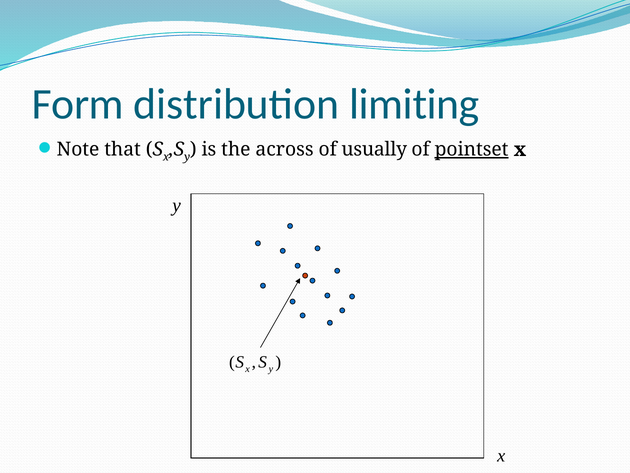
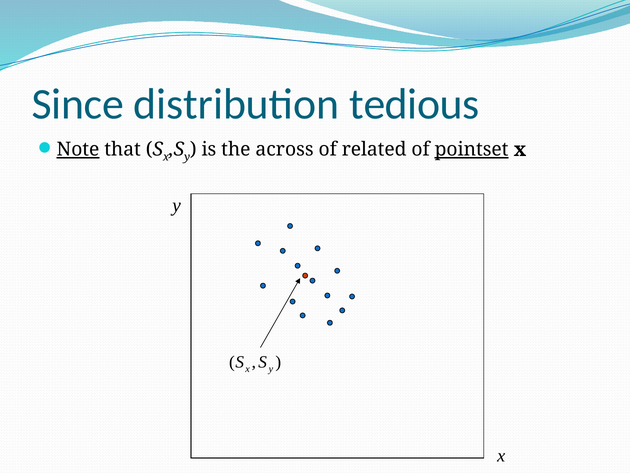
Form: Form -> Since
limiting: limiting -> tedious
Note underline: none -> present
usually: usually -> related
